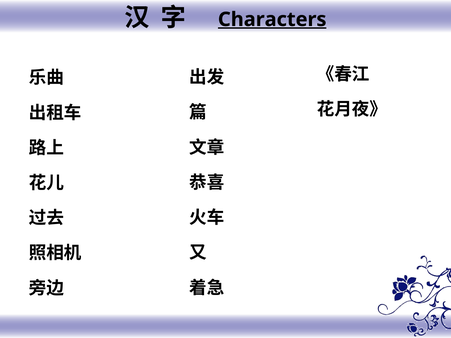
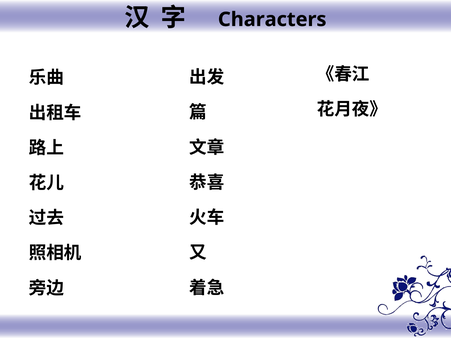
Characters underline: present -> none
